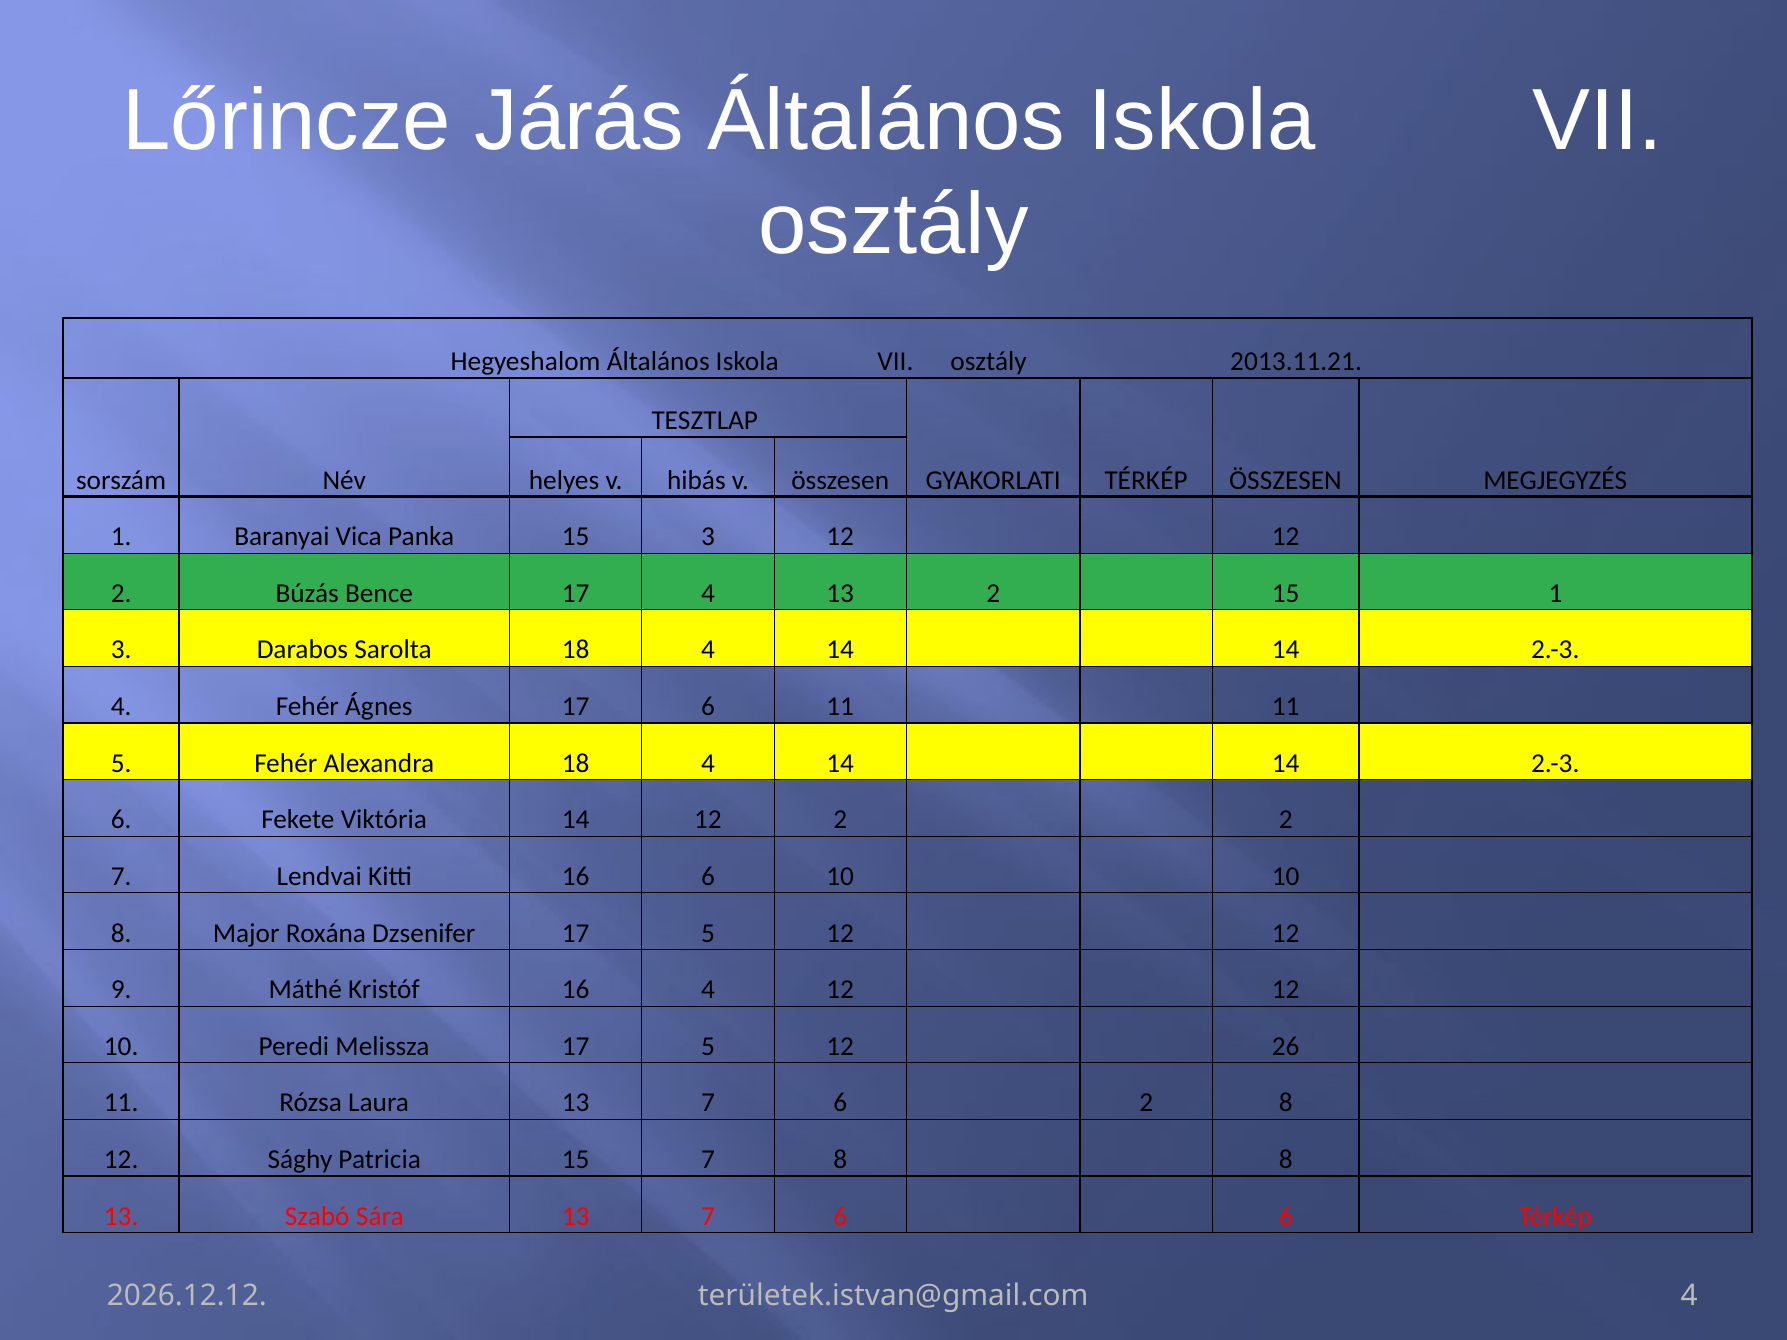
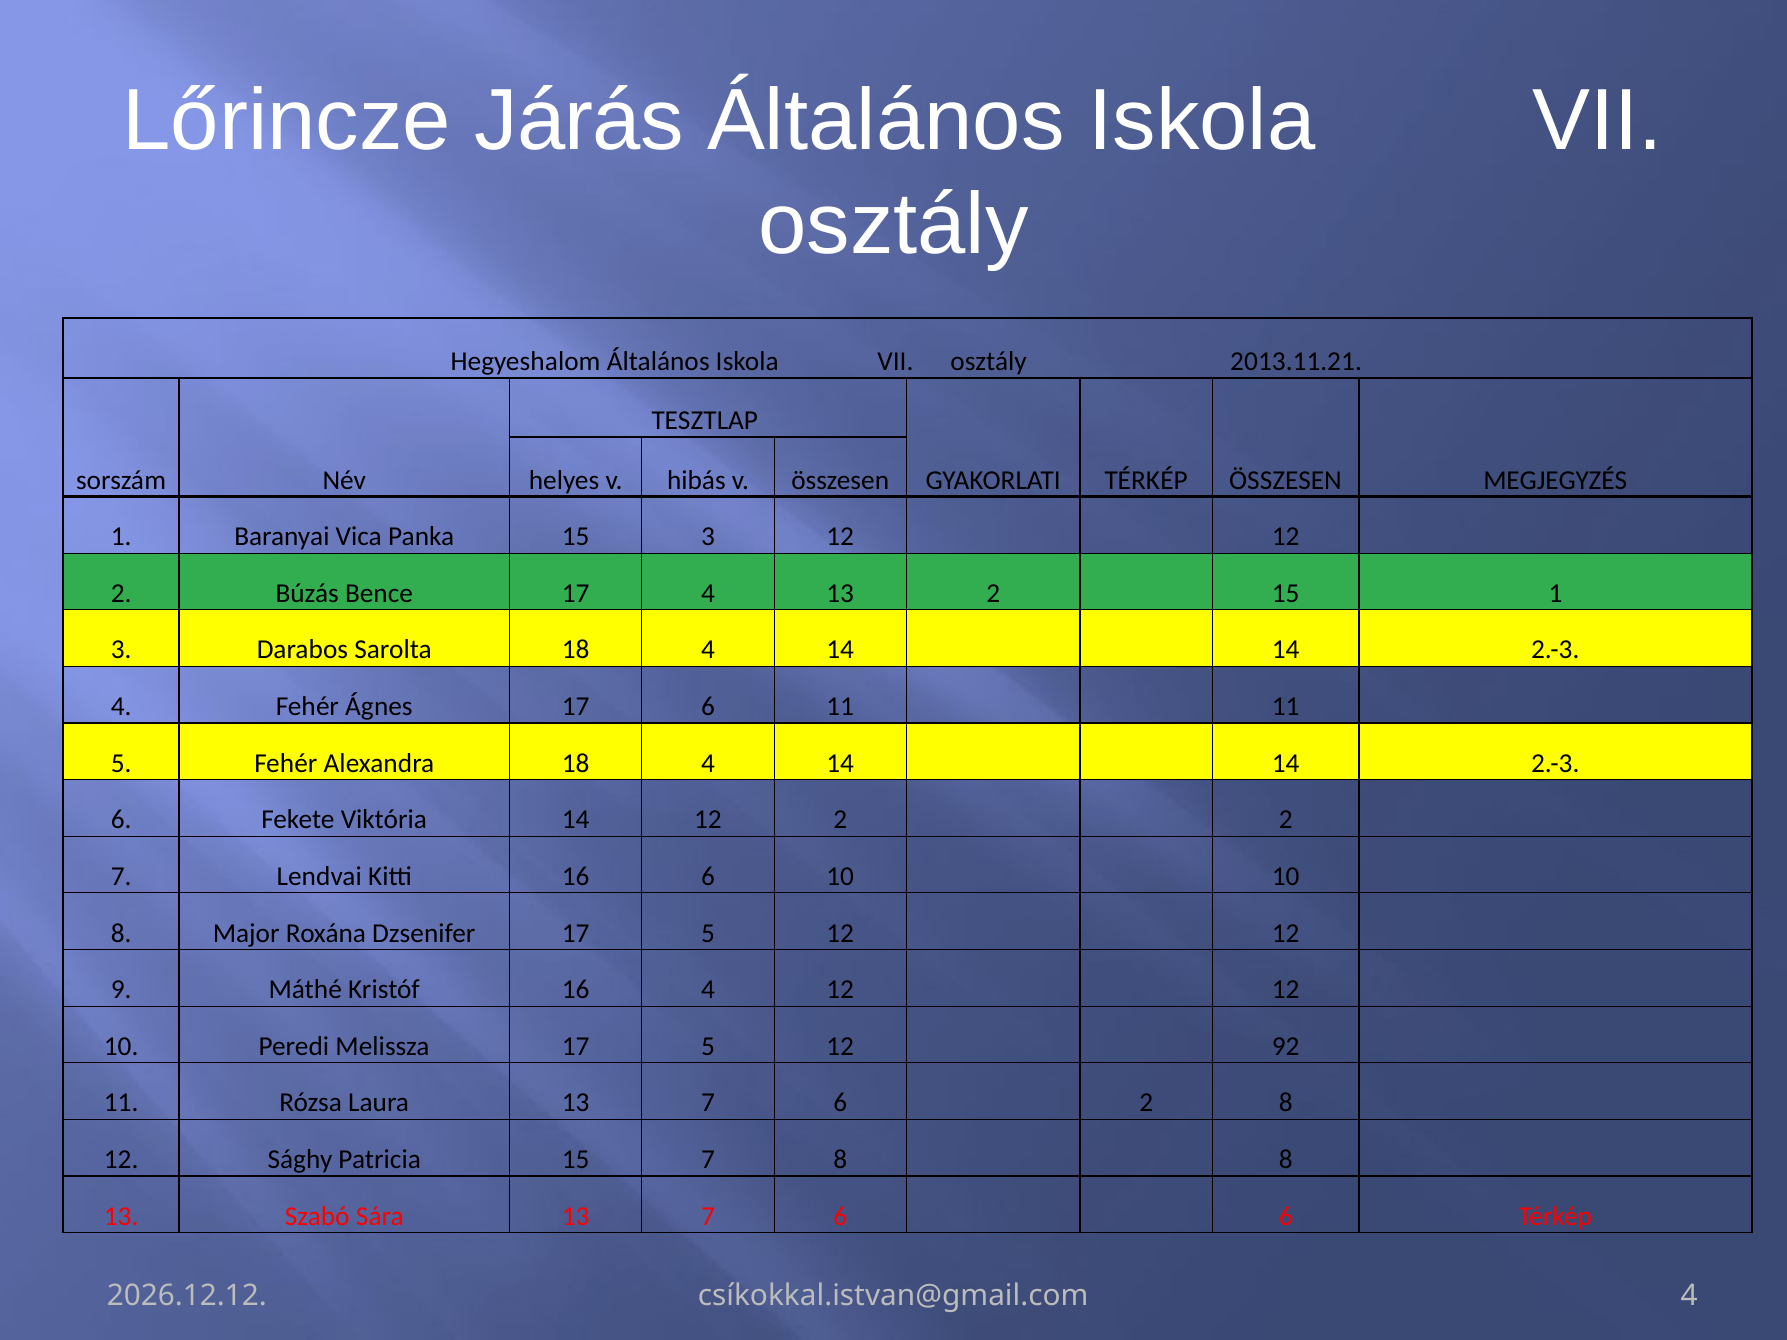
26: 26 -> 92
területek.istvan@gmail.com: területek.istvan@gmail.com -> csíkokkal.istvan@gmail.com
